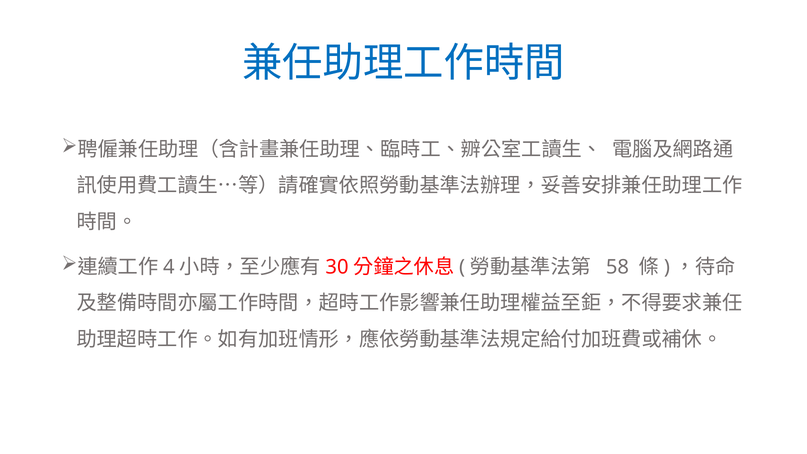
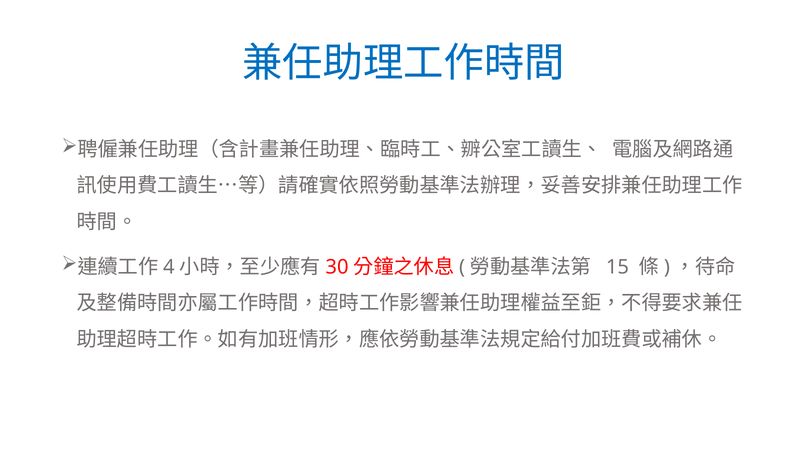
58: 58 -> 15
